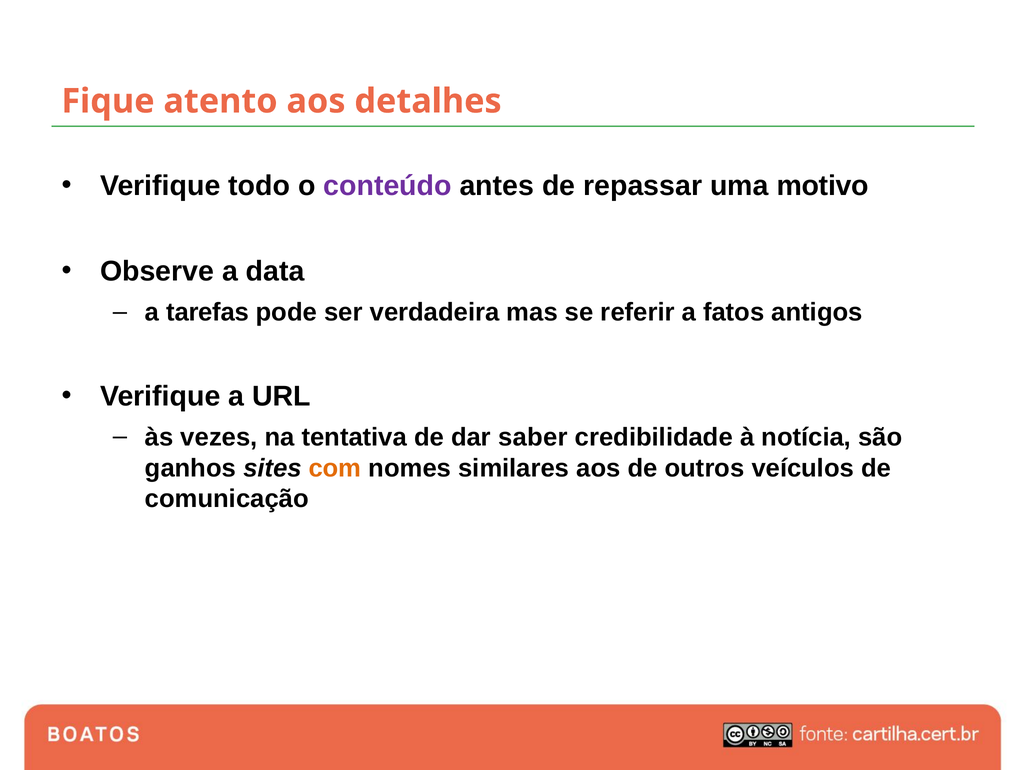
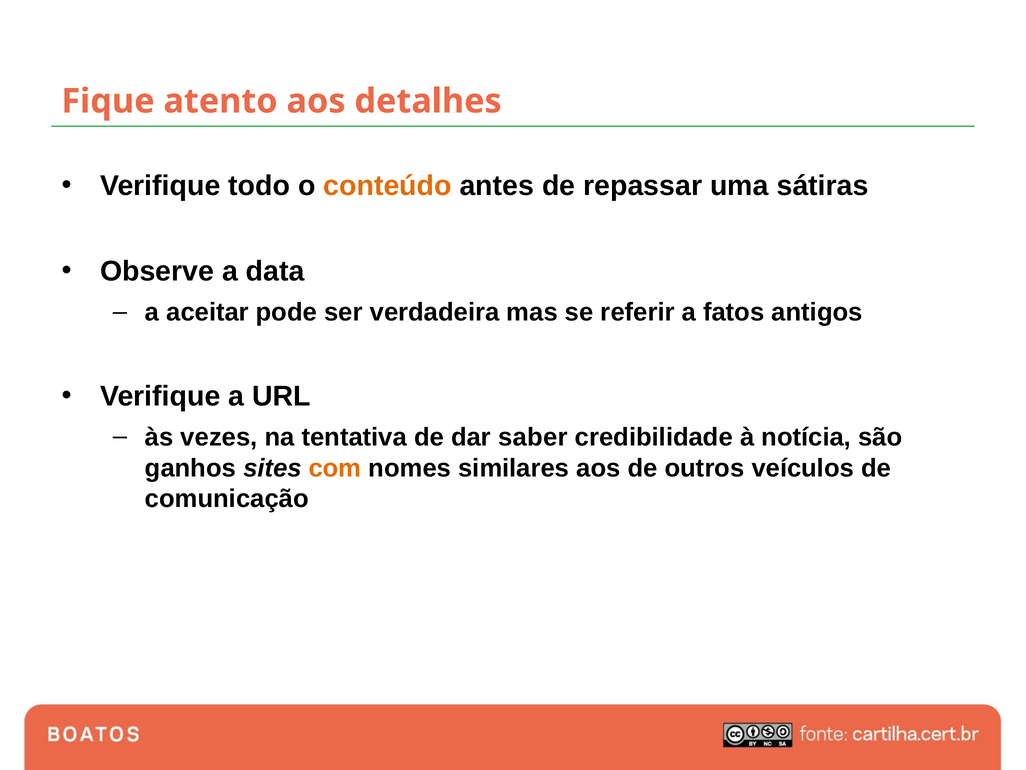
conteúdo colour: purple -> orange
motivo: motivo -> sátiras
tarefas: tarefas -> aceitar
